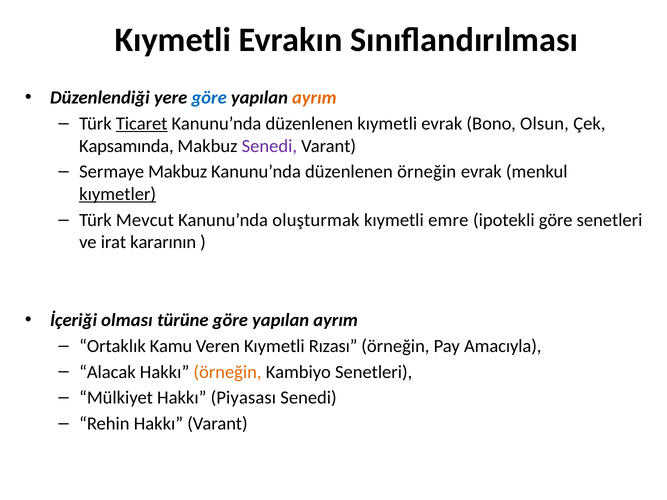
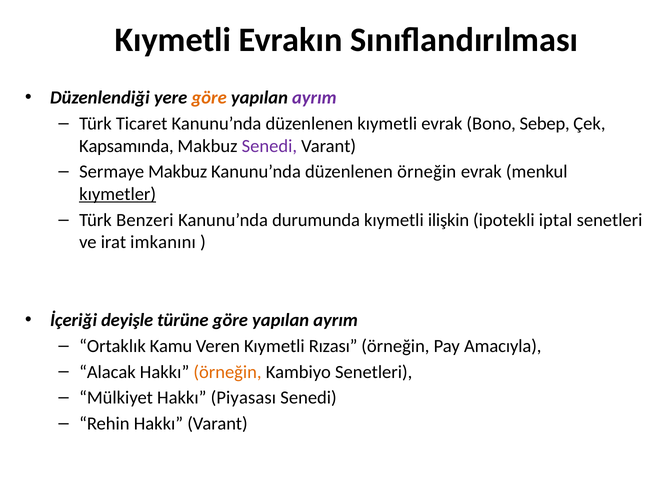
göre at (209, 98) colour: blue -> orange
ayrım at (314, 98) colour: orange -> purple
Ticaret underline: present -> none
Olsun: Olsun -> Sebep
Mevcut: Mevcut -> Benzeri
oluşturmak: oluşturmak -> durumunda
emre: emre -> ilişkin
ipotekli göre: göre -> iptal
kararının: kararının -> imkanını
olması: olması -> deyişle
